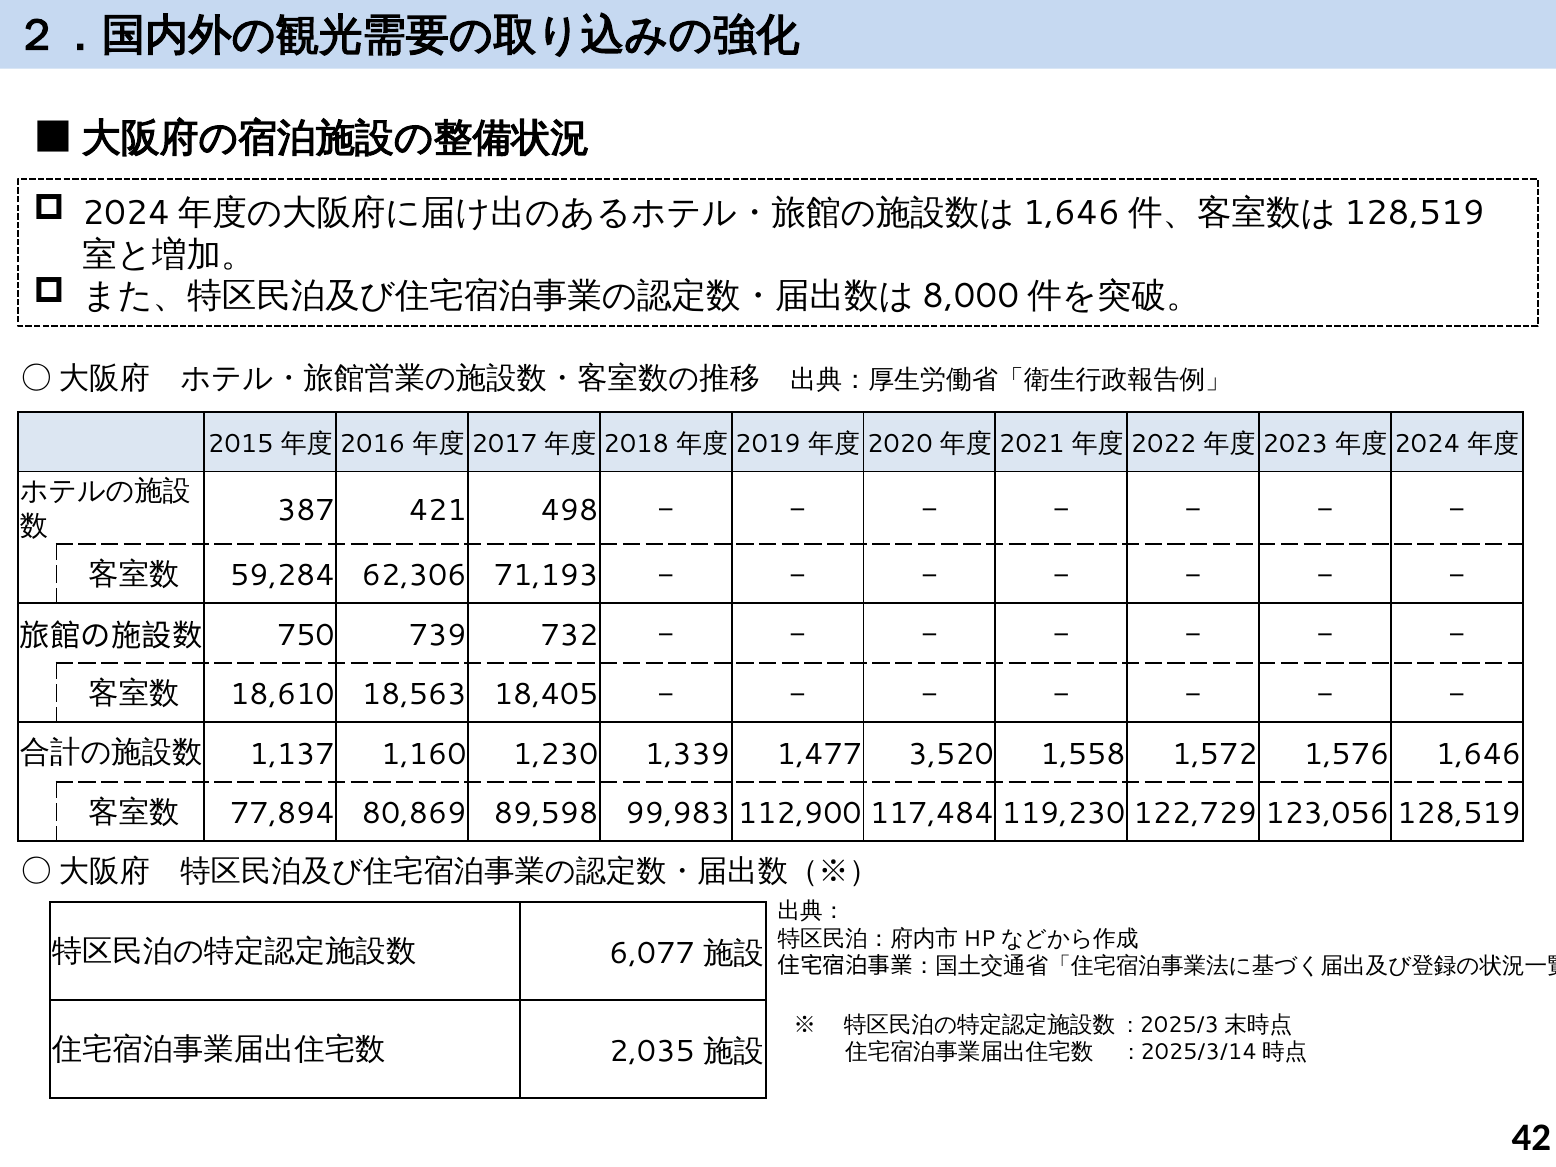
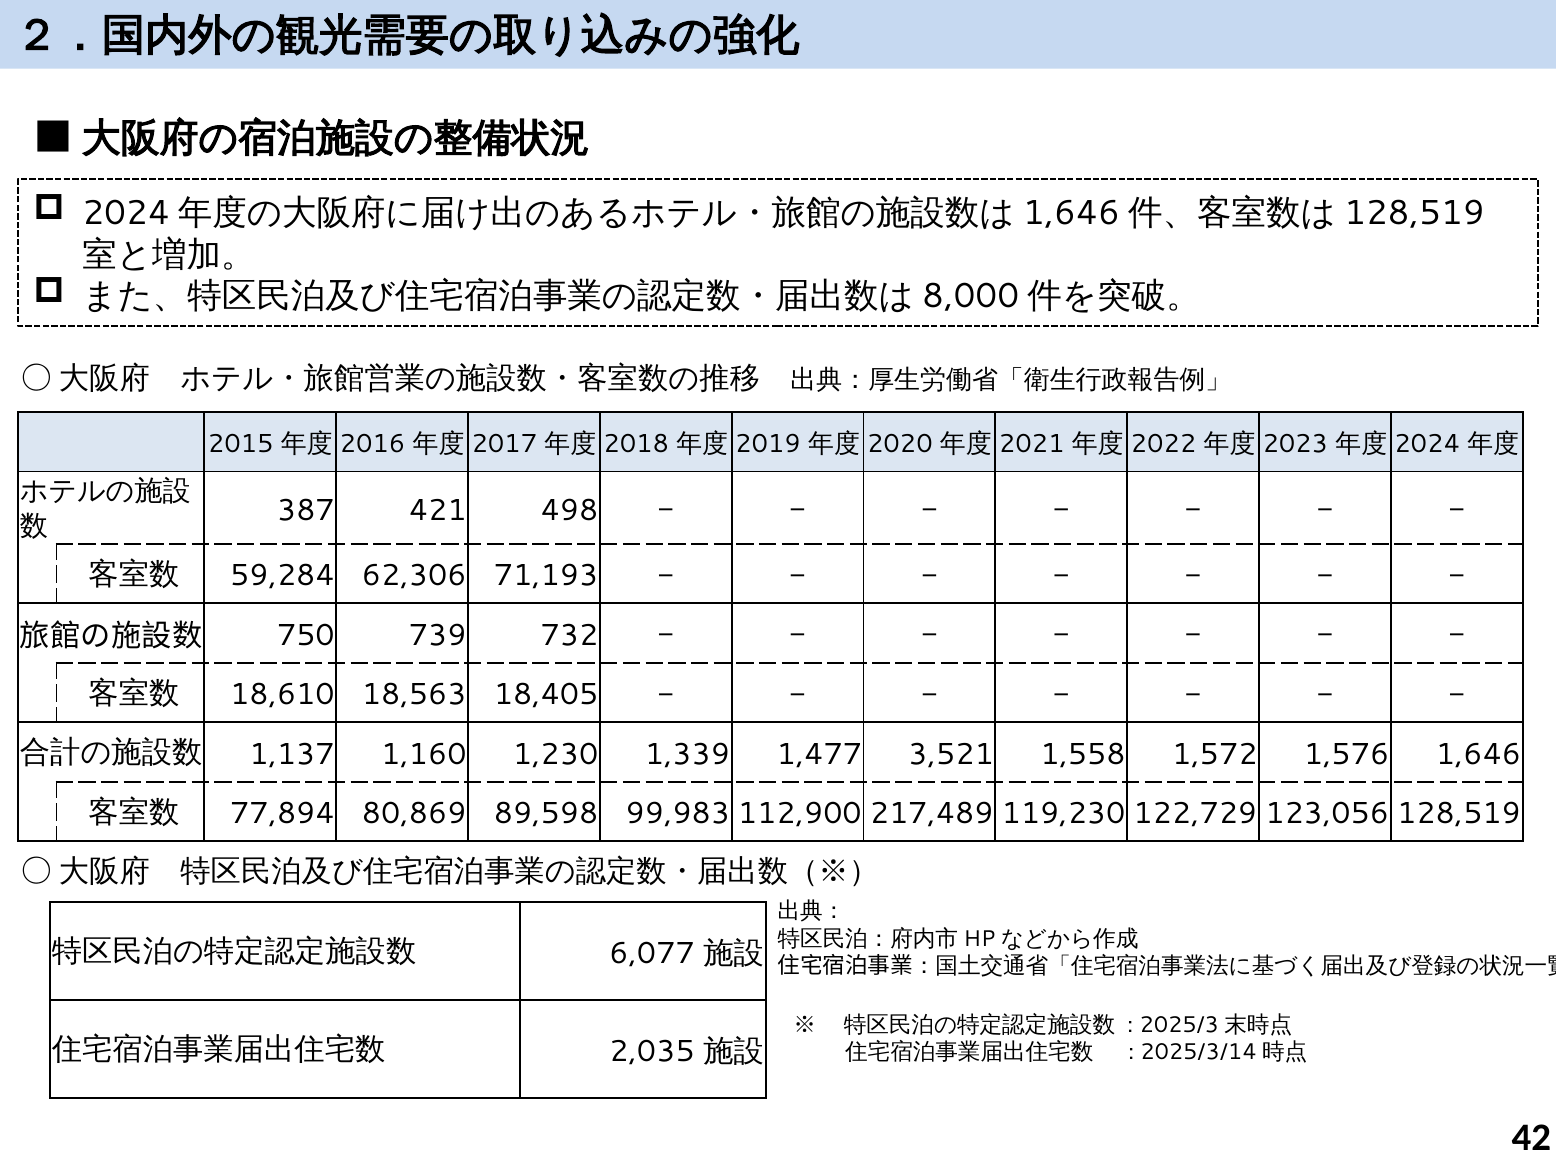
3,520: 3,520 -> 3,521
117,484: 117,484 -> 217,489
